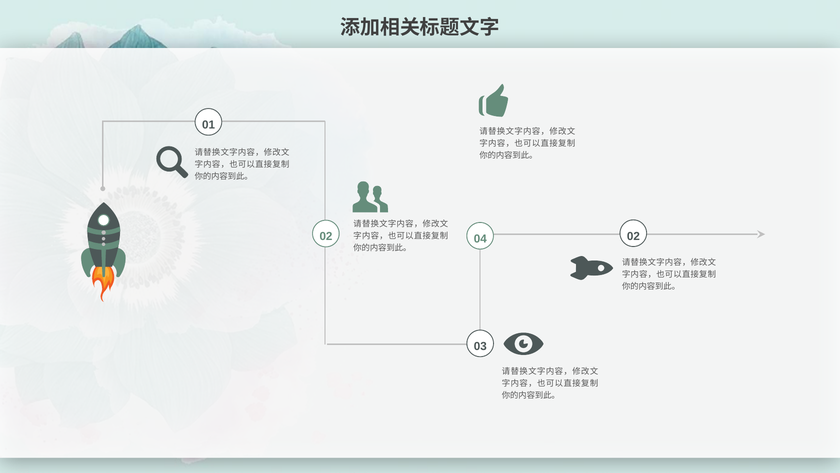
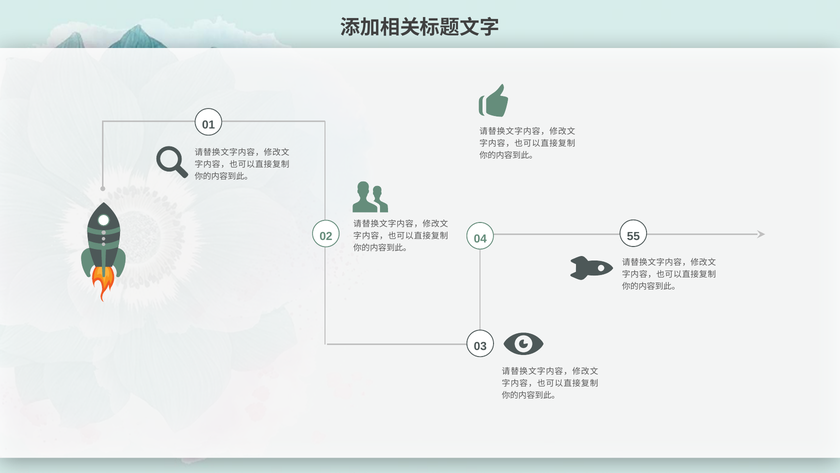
04 02: 02 -> 55
